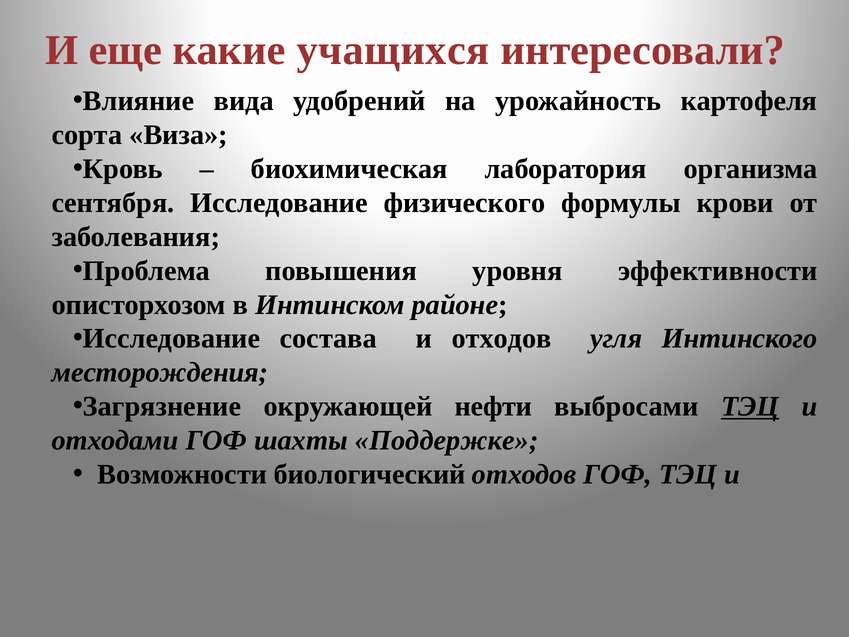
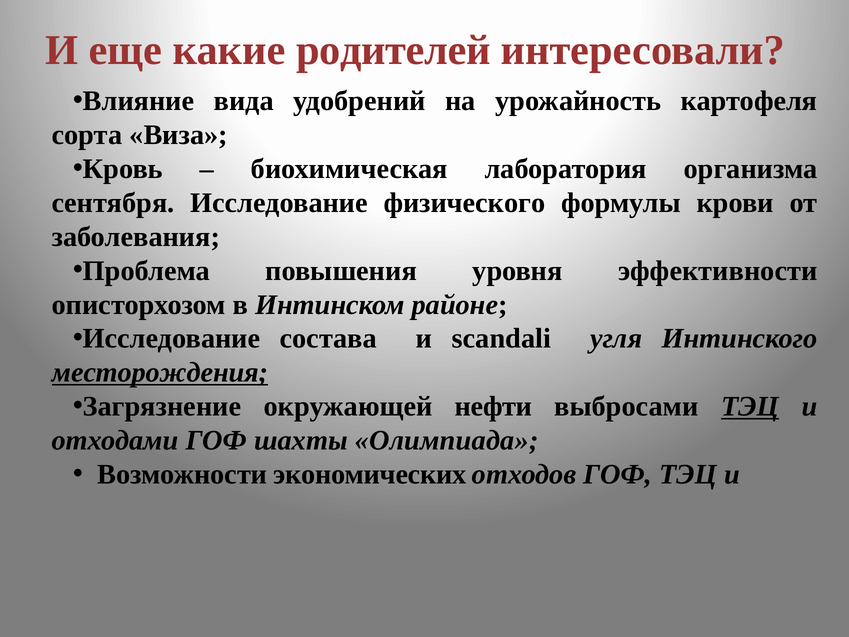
какие учащихся: учащихся -> родителей
и отходов: отходов -> scandali
месторождения underline: none -> present
Поддержке: Поддержке -> Олимпиада
Возможности биологический: биологический -> экономических
